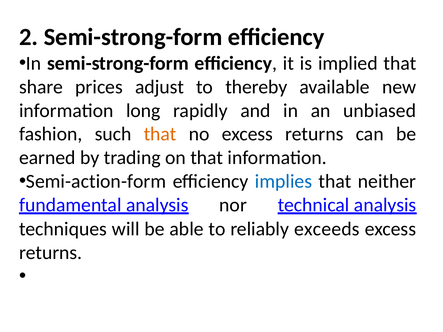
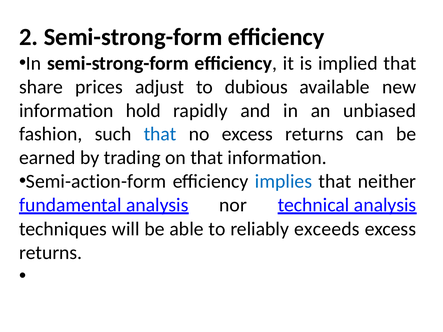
thereby: thereby -> dubious
long: long -> hold
that at (160, 134) colour: orange -> blue
